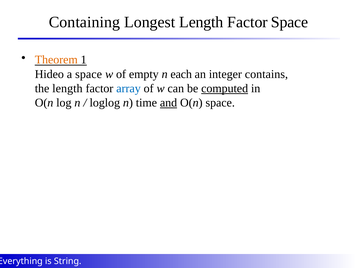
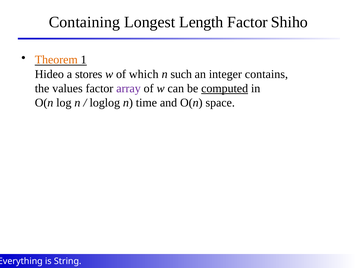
Factor Space: Space -> Shiho
a space: space -> stores
empty: empty -> which
each: each -> such
the length: length -> values
array colour: blue -> purple
and underline: present -> none
